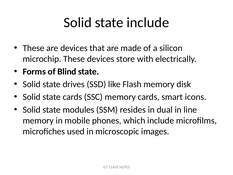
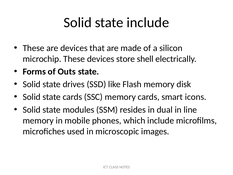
with: with -> shell
Blind: Blind -> Outs
